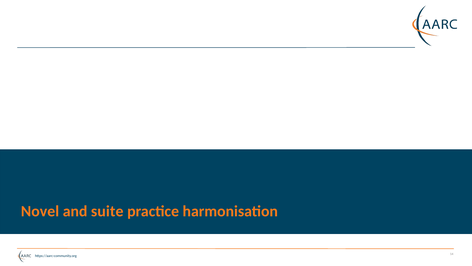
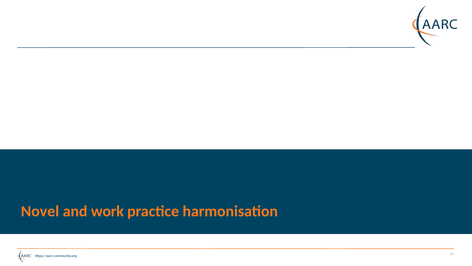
suite: suite -> work
